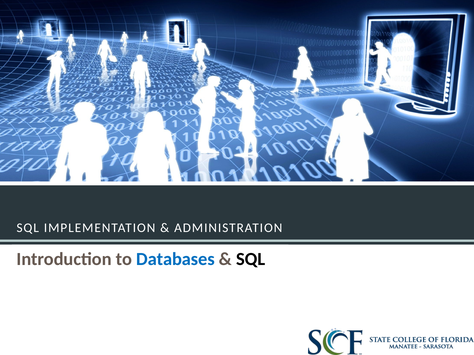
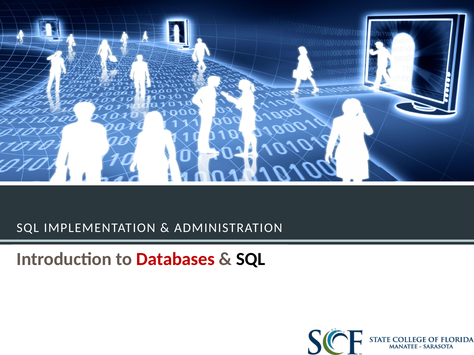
Databases colour: blue -> red
